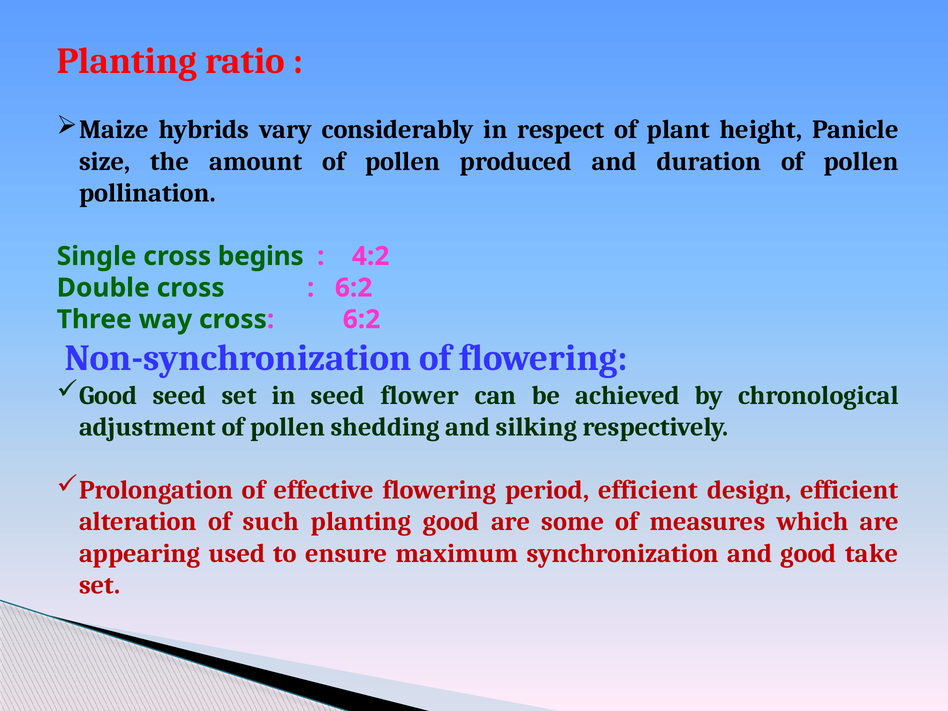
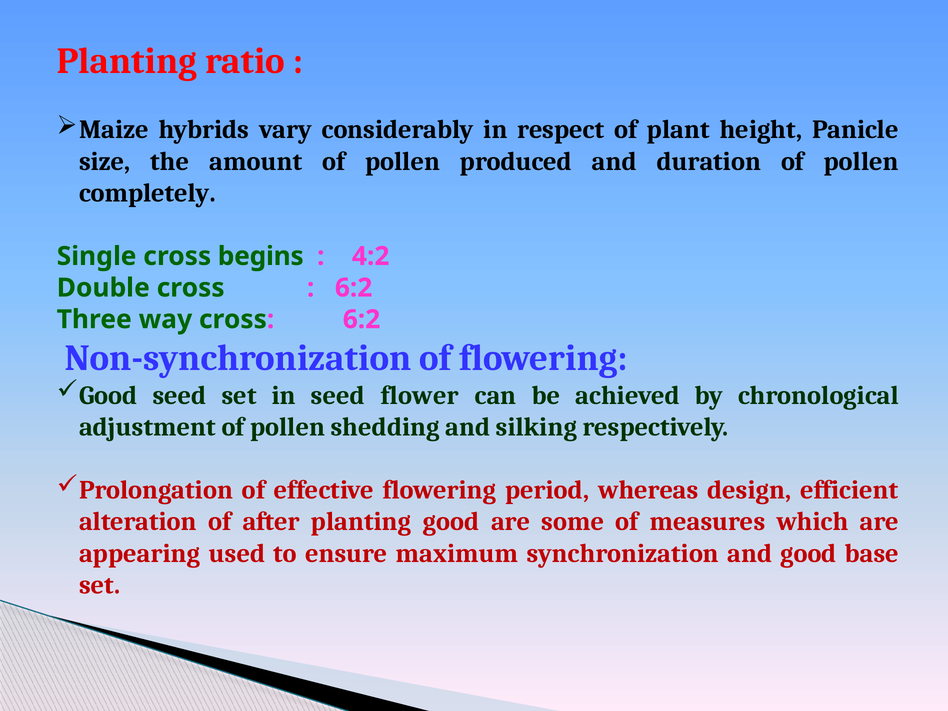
pollination: pollination -> completely
period efficient: efficient -> whereas
such: such -> after
take: take -> base
